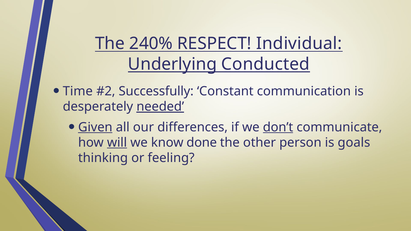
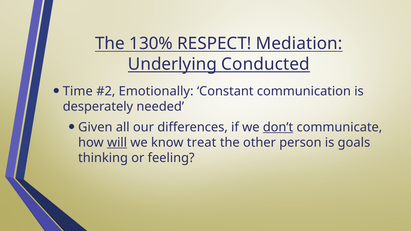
240%: 240% -> 130%
Individual: Individual -> Mediation
Successfully: Successfully -> Emotionally
needed underline: present -> none
Given underline: present -> none
done: done -> treat
